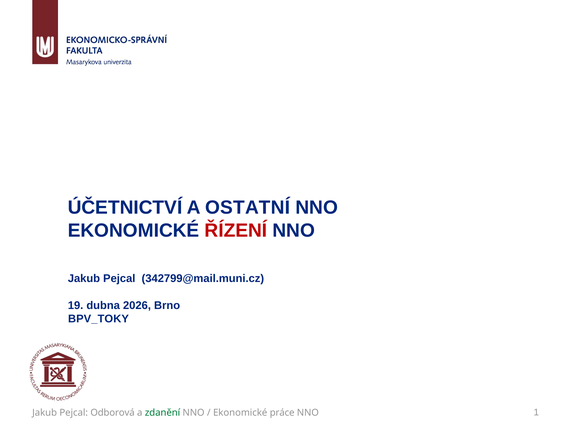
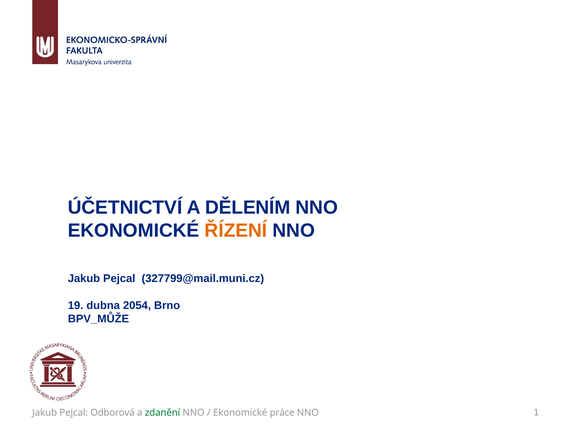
OSTATNÍ: OSTATNÍ -> DĚLENÍM
ŘÍZENÍ colour: red -> orange
342799@mail.muni.cz: 342799@mail.muni.cz -> 327799@mail.muni.cz
2026: 2026 -> 2054
BPV_TOKY: BPV_TOKY -> BPV_MŮŽE
